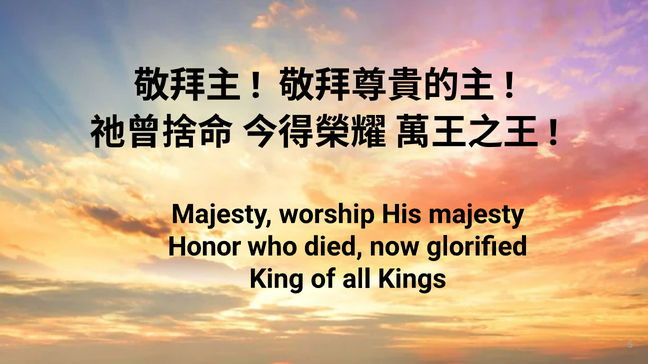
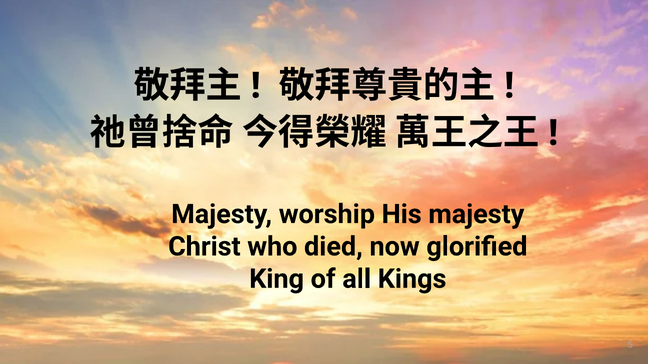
Honor: Honor -> Christ
